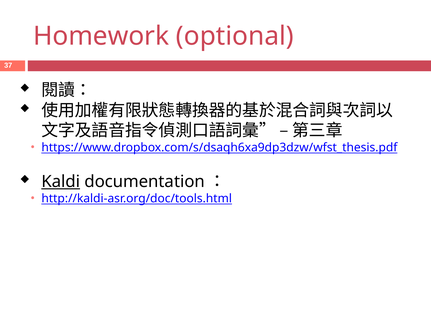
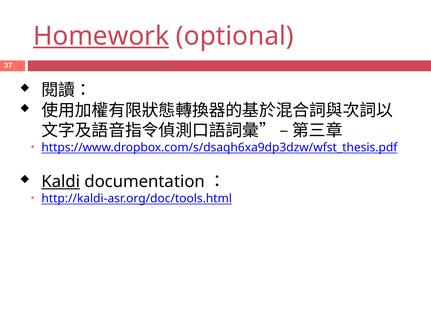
Homework underline: none -> present
